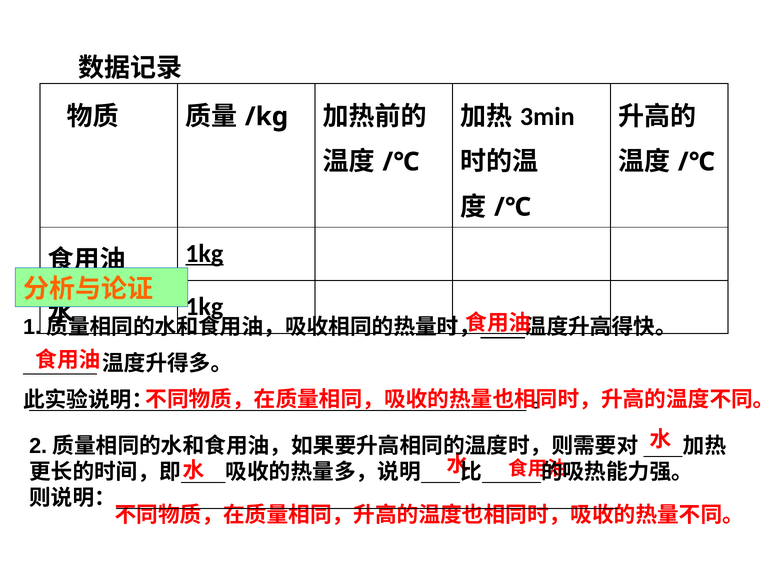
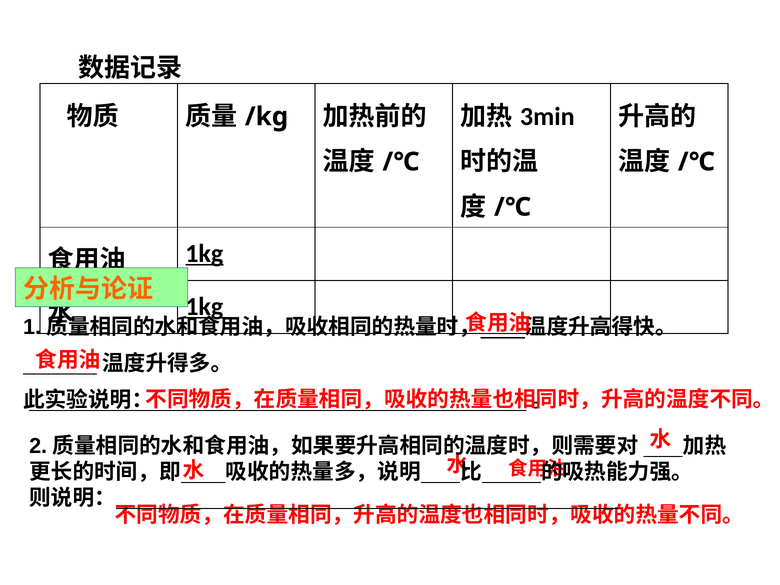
1kg at (204, 307) underline: none -> present
